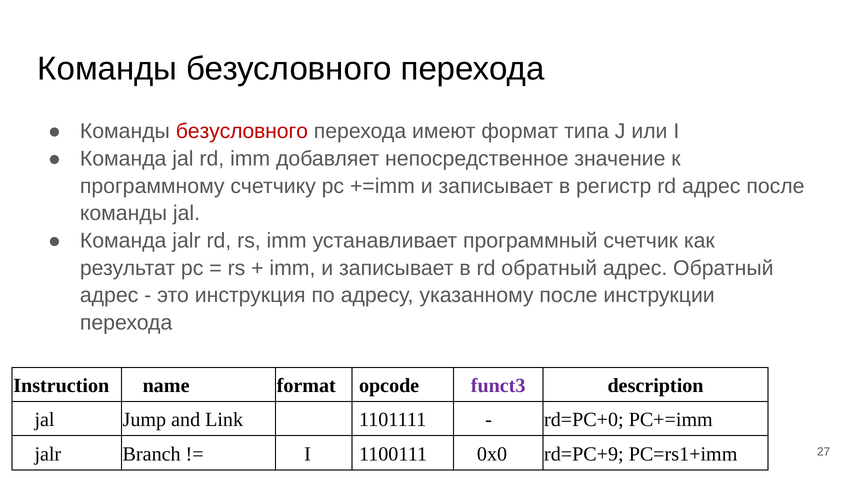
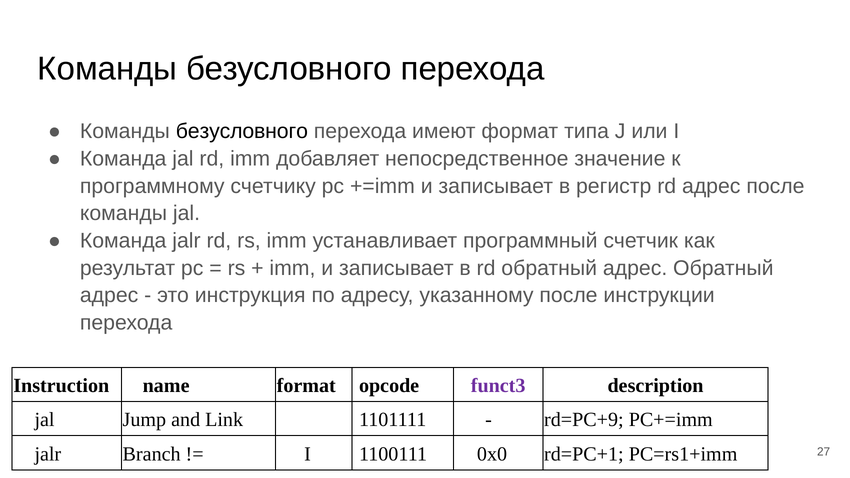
безусловного at (242, 131) colour: red -> black
rd=PC+0: rd=PC+0 -> rd=PC+9
rd=PC+9: rd=PC+9 -> rd=PC+1
